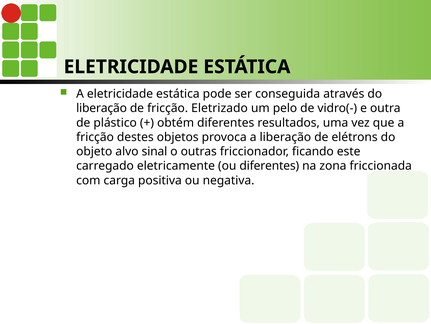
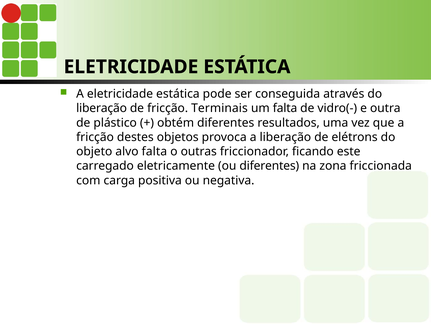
Eletrizado: Eletrizado -> Terminais
um pelo: pelo -> falta
alvo sinal: sinal -> falta
